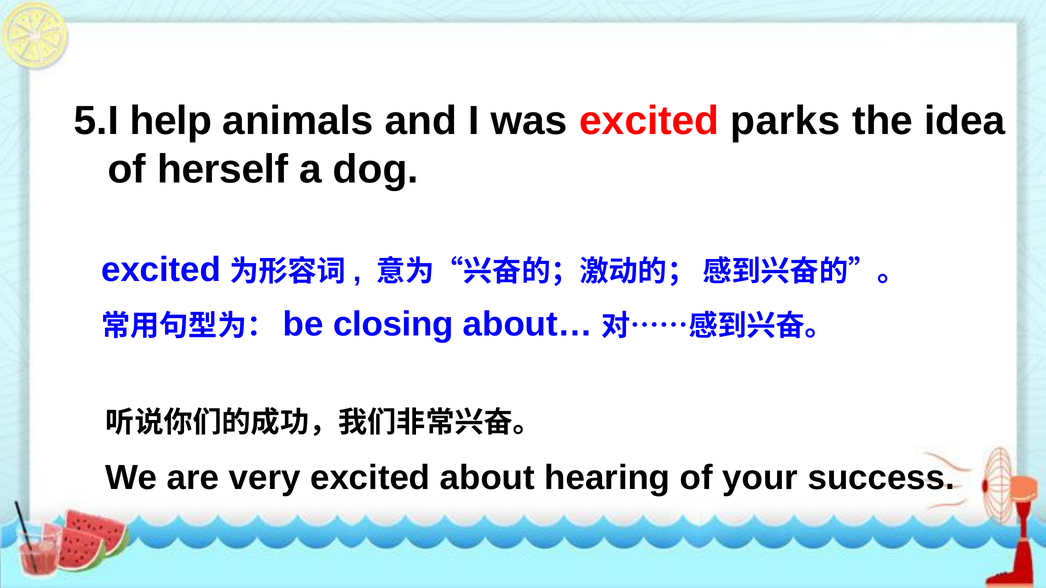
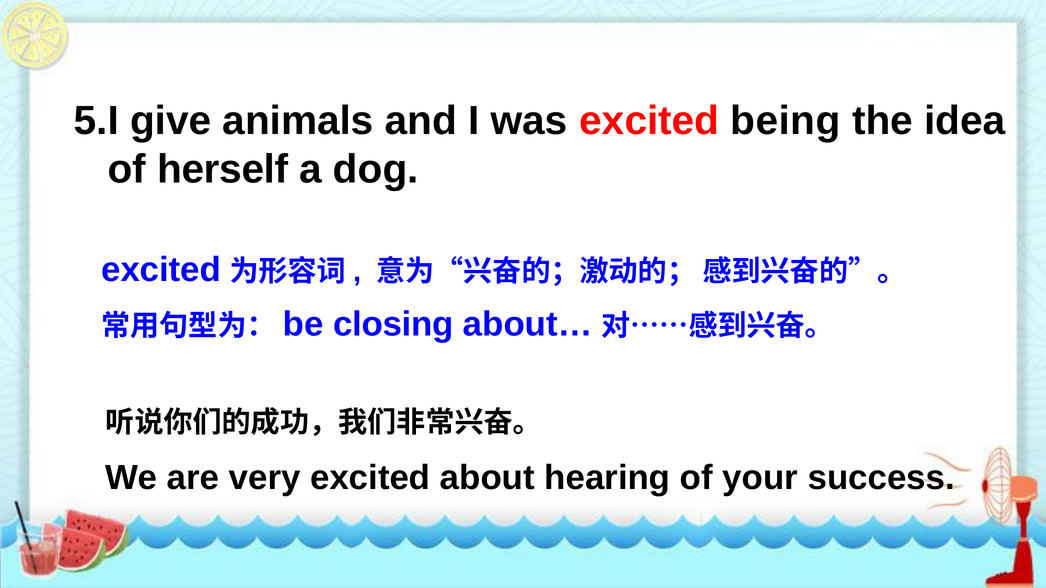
help: help -> give
parks: parks -> being
